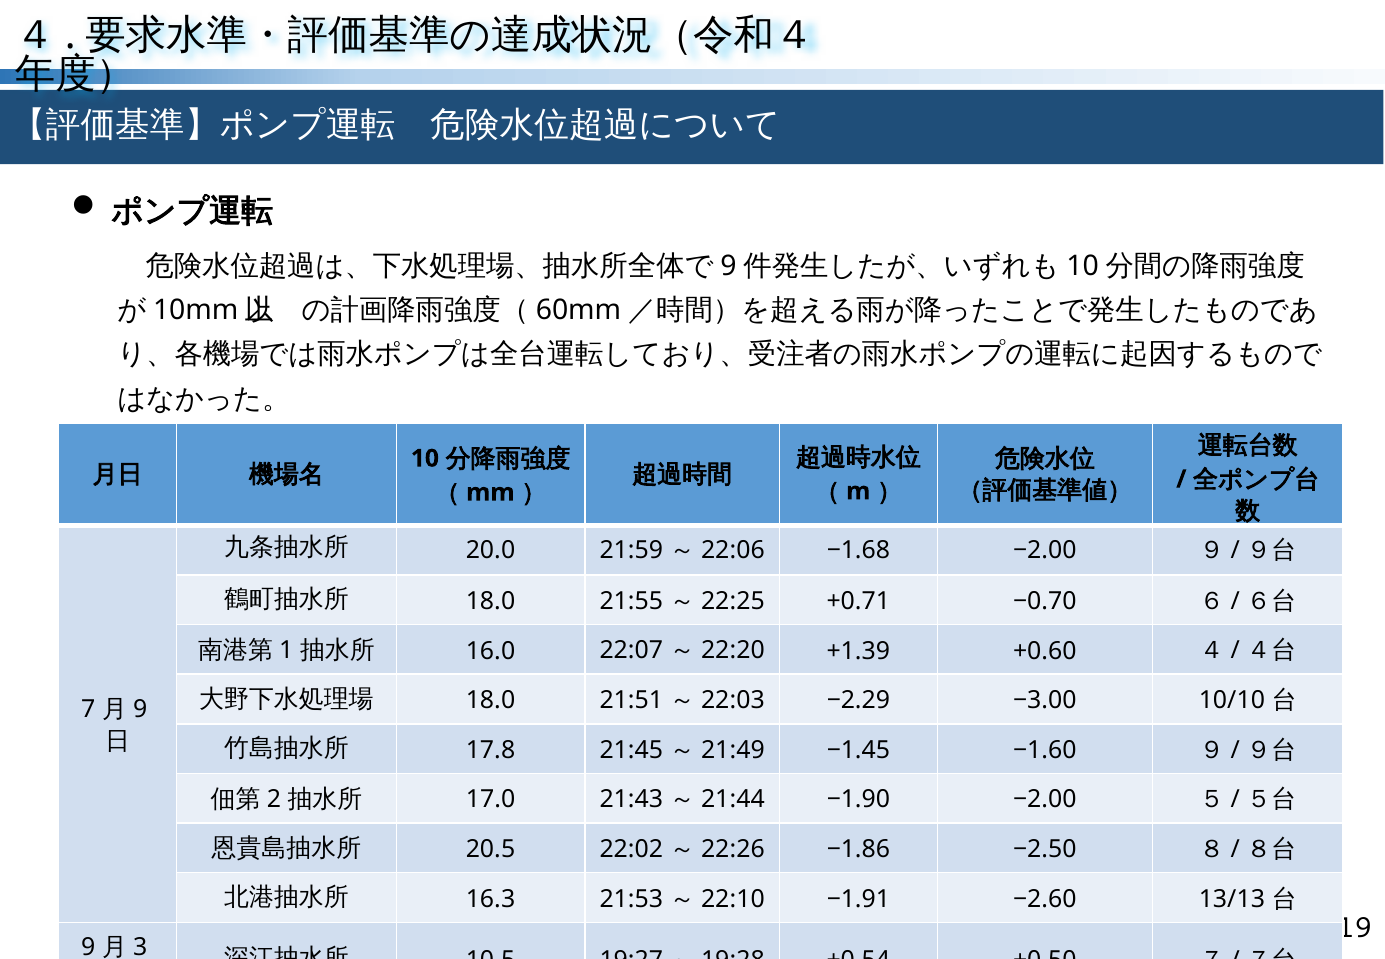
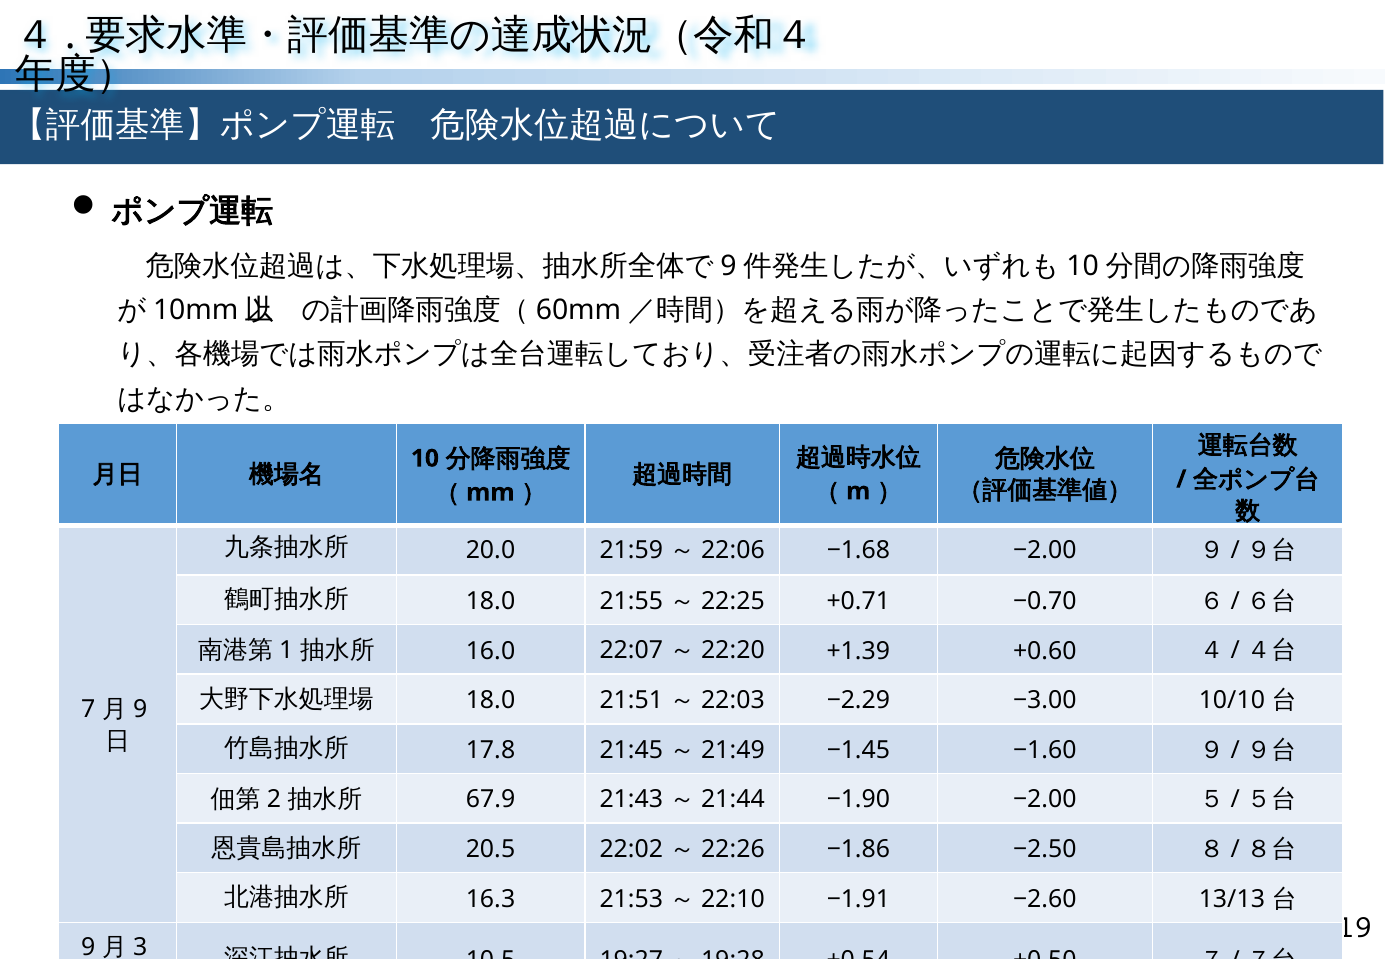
17.0: 17.0 -> 67.9
